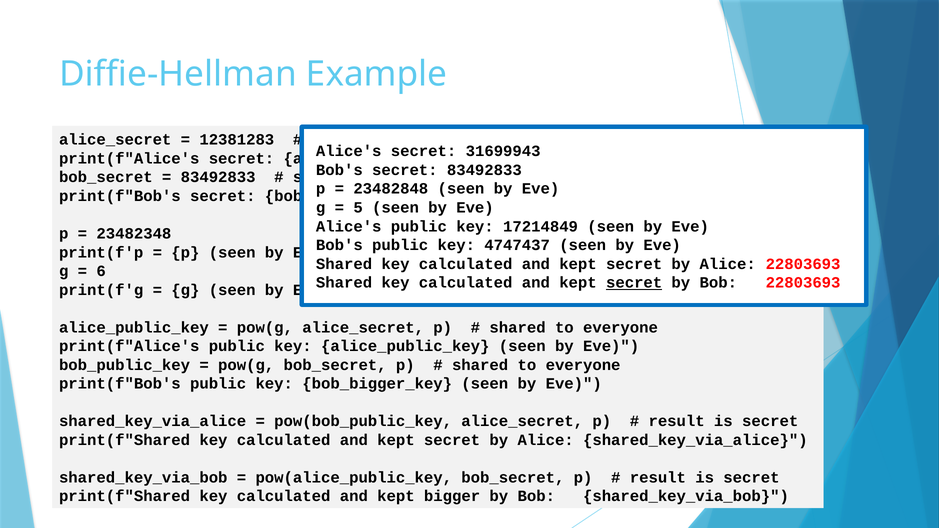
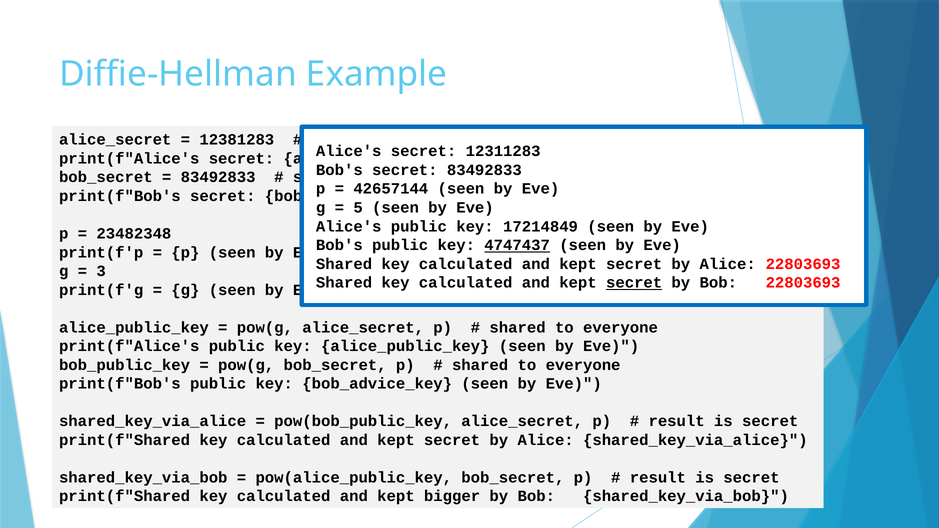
31699943: 31699943 -> 12311283
23482848: 23482848 -> 42657144
4747437 underline: none -> present
6: 6 -> 3
bob_bigger_key: bob_bigger_key -> bob_advice_key
